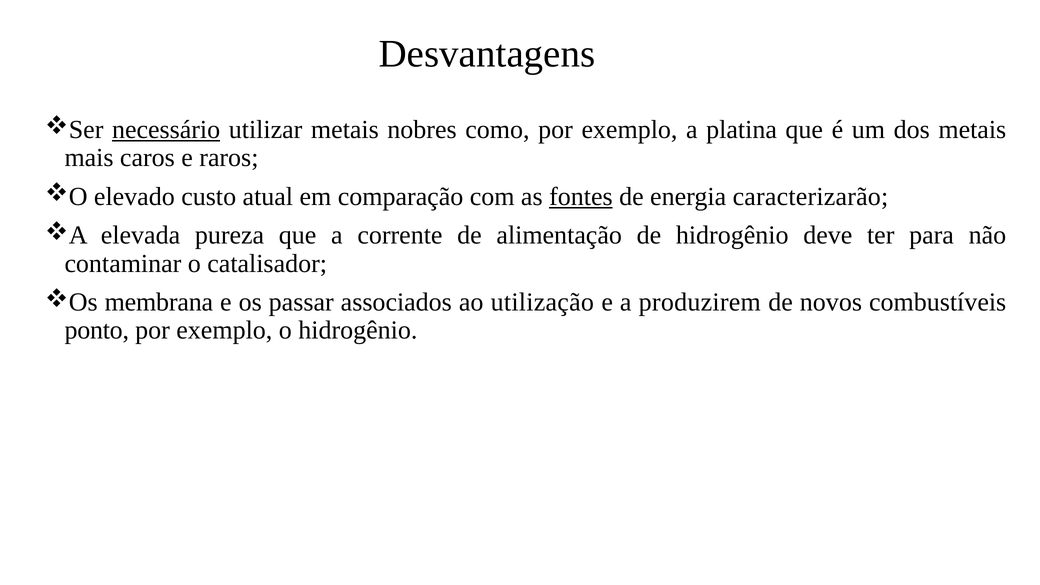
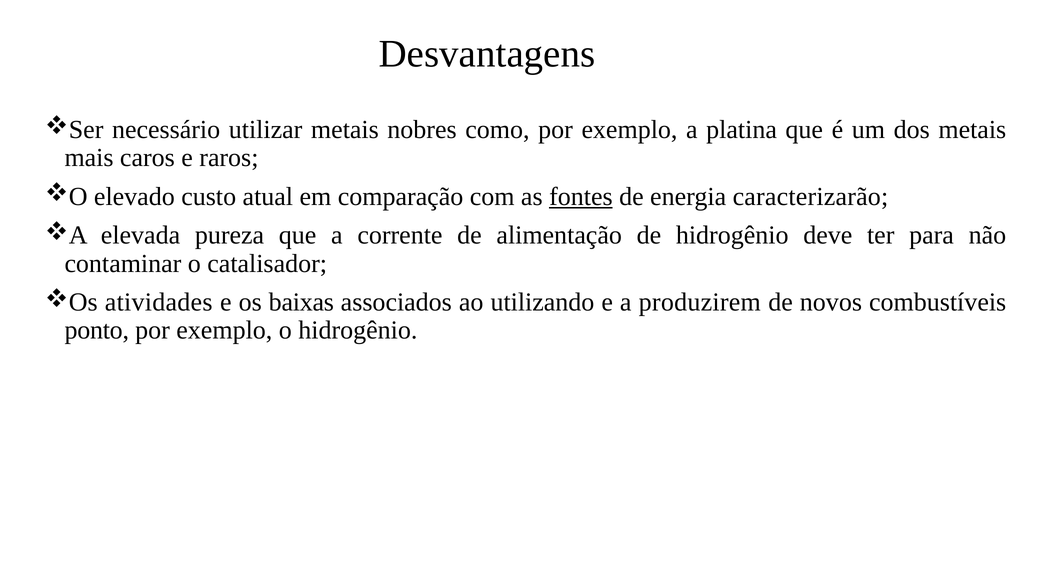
necessário underline: present -> none
membrana: membrana -> atividades
passar: passar -> baixas
utilização: utilização -> utilizando
